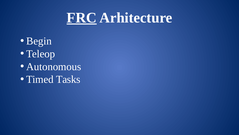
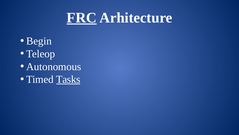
Tasks underline: none -> present
